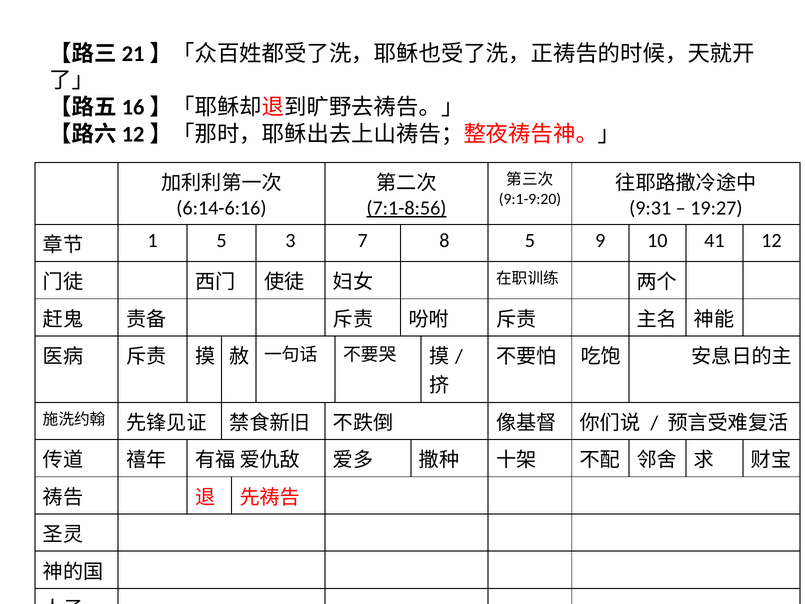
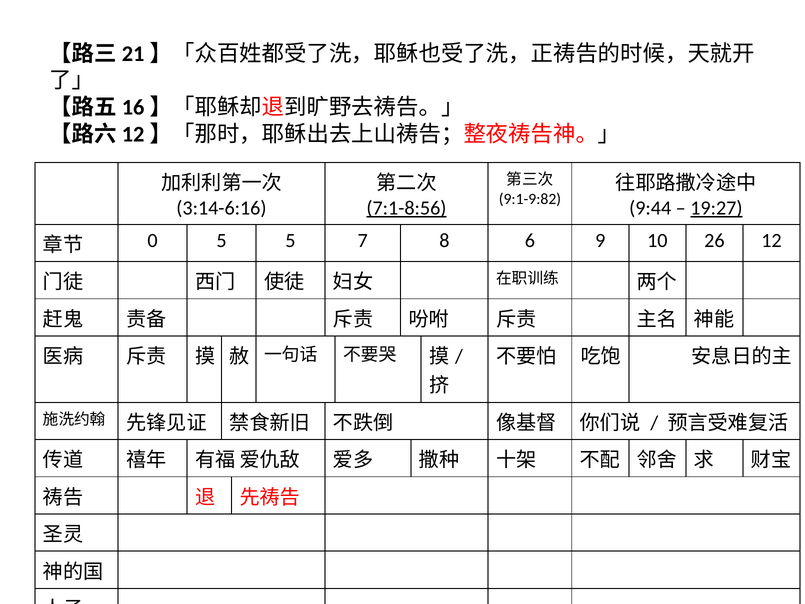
9:1-9:20: 9:1-9:20 -> 9:1-9:82
6:14-6:16: 6:14-6:16 -> 3:14-6:16
9:31: 9:31 -> 9:44
19:27 underline: none -> present
1: 1 -> 0
5 3: 3 -> 5
8 5: 5 -> 6
41: 41 -> 26
